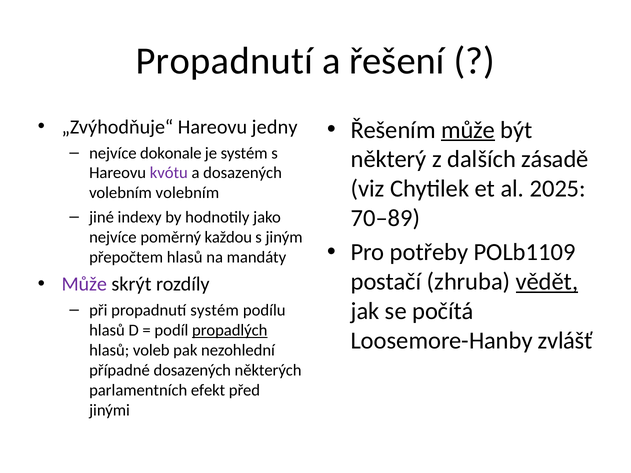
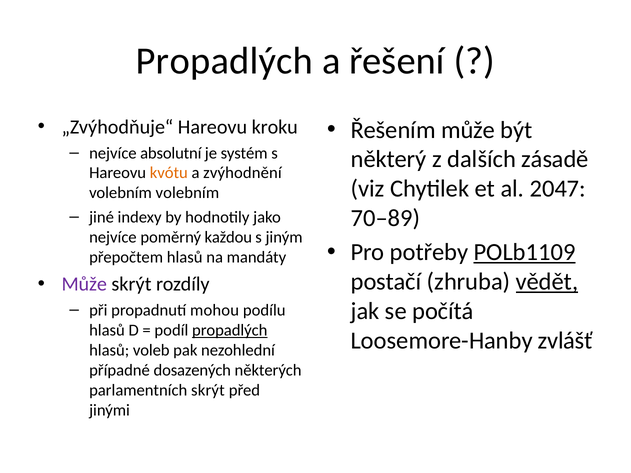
Propadnutí at (224, 61): Propadnutí -> Propadlých
jedny: jedny -> kroku
může at (468, 130) underline: present -> none
dokonale: dokonale -> absolutní
kvótu colour: purple -> orange
a dosazených: dosazených -> zvýhodnění
2025: 2025 -> 2047
POLb1109 underline: none -> present
propadnutí systém: systém -> mohou
parlamentních efekt: efekt -> skrýt
